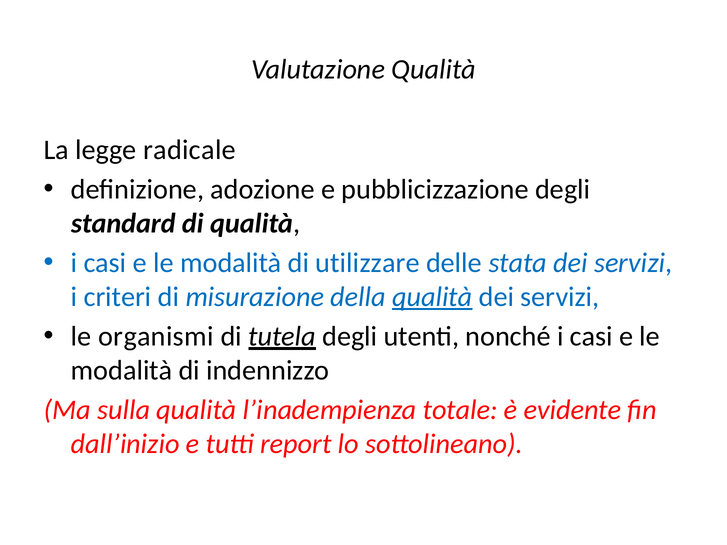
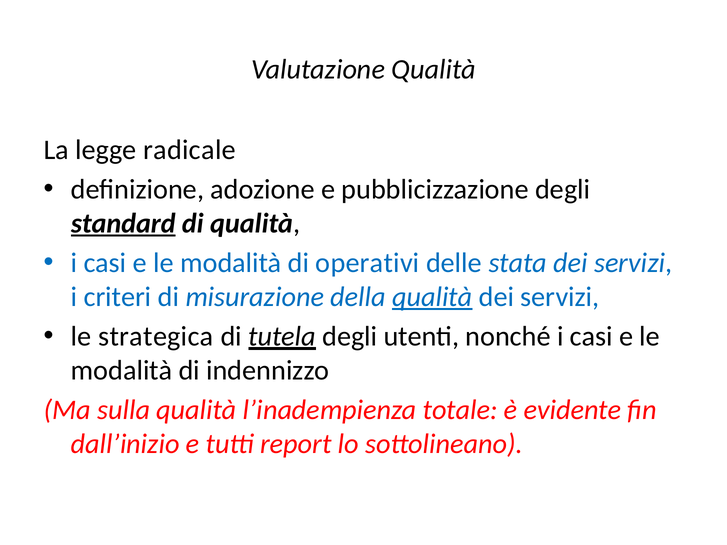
standard underline: none -> present
utilizzare: utilizzare -> operativi
organismi: organismi -> strategica
